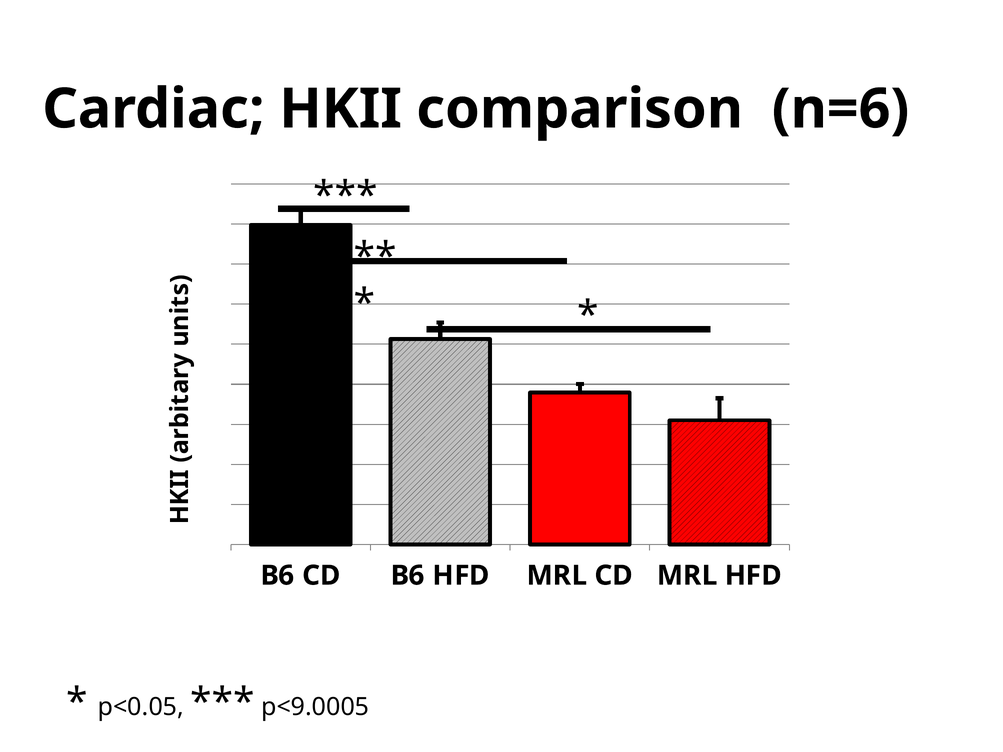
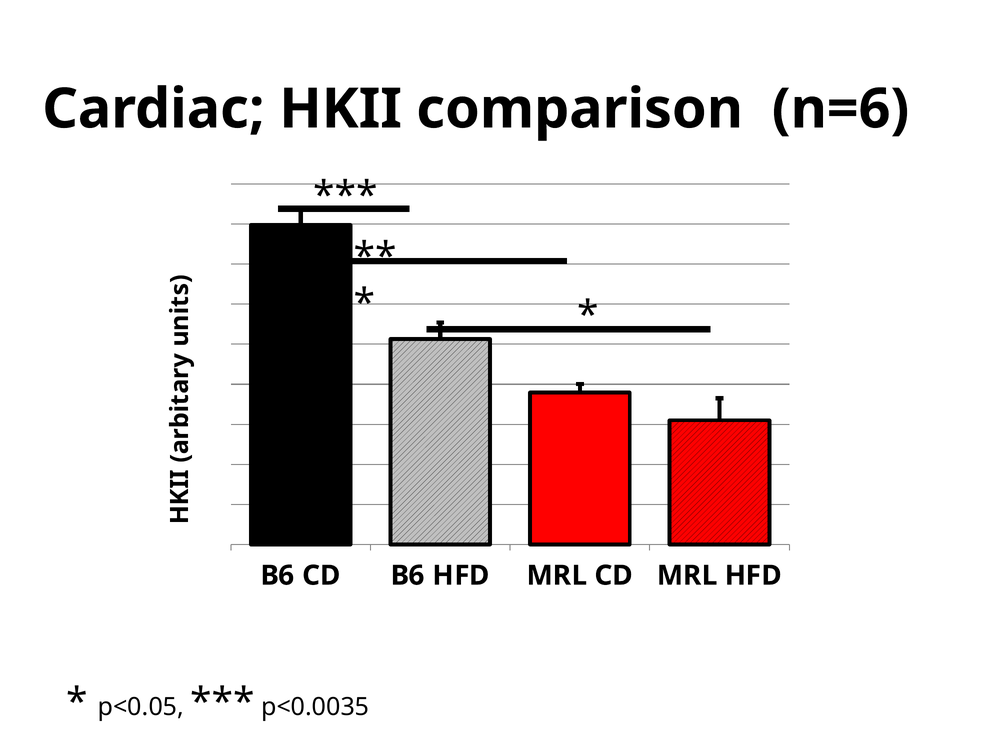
p<9.0005: p<9.0005 -> p<0.0035
